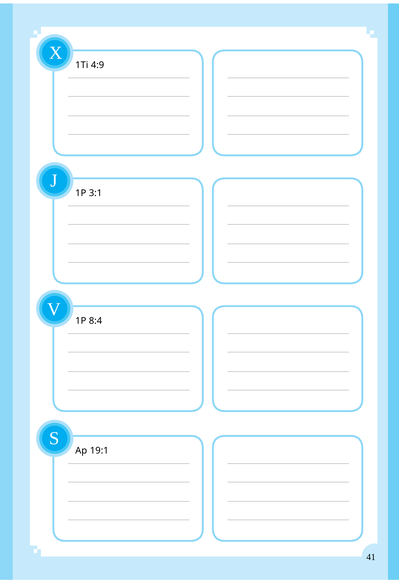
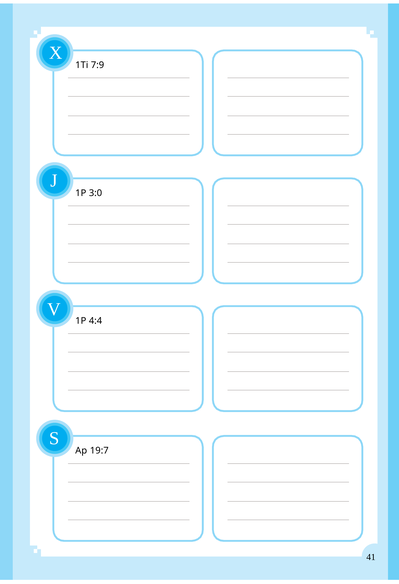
4:9: 4:9 -> 7:9
3:1: 3:1 -> 3:0
8:4: 8:4 -> 4:4
19:1: 19:1 -> 19:7
